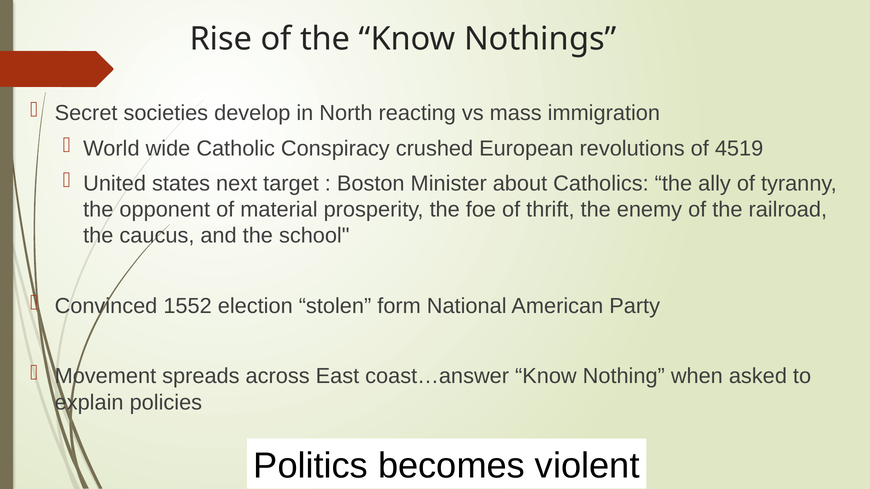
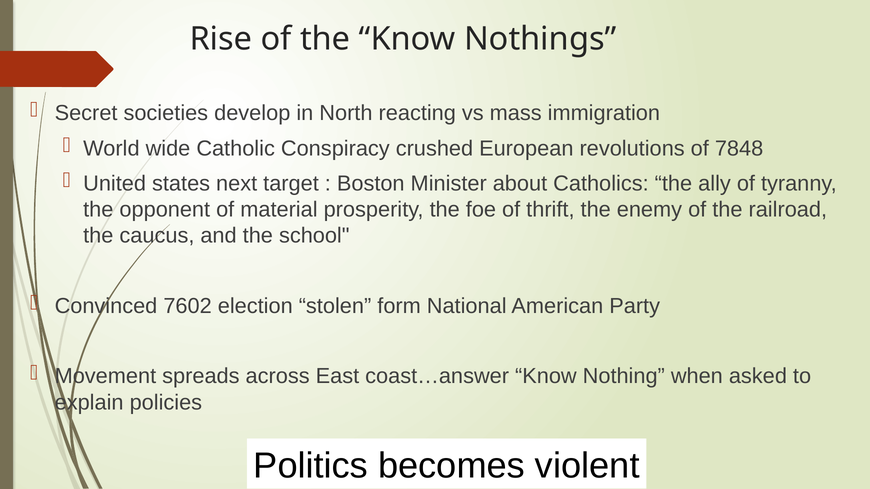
4519: 4519 -> 7848
1552: 1552 -> 7602
